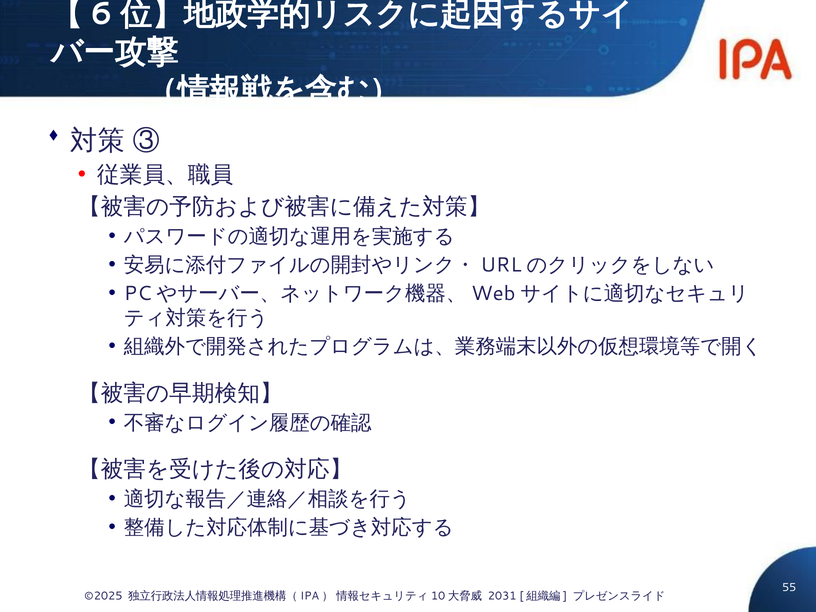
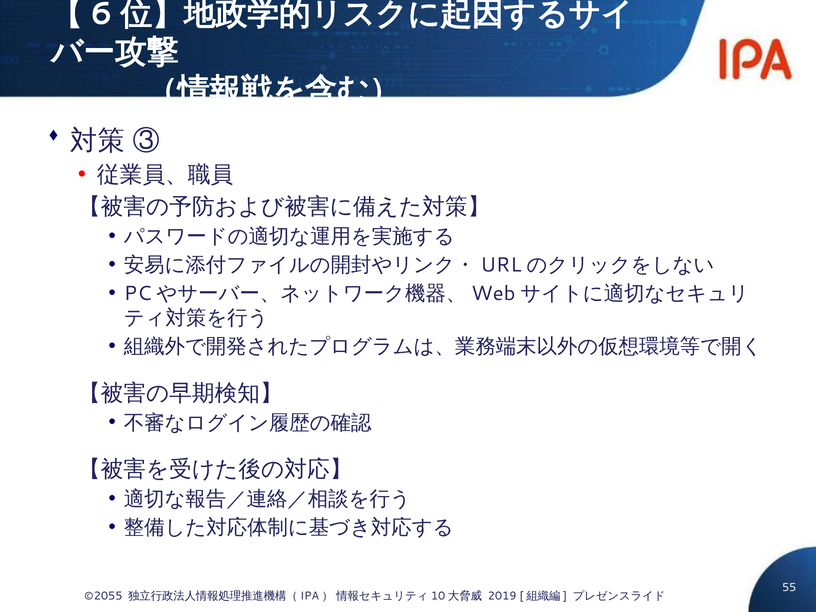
©2025: ©2025 -> ©2055
2031: 2031 -> 2019
